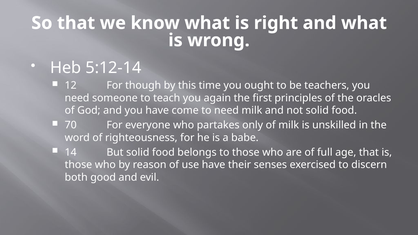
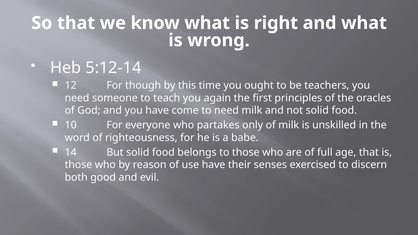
70: 70 -> 10
